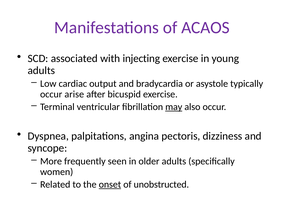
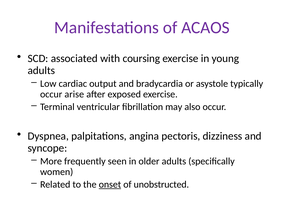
injecting: injecting -> coursing
bicuspid: bicuspid -> exposed
may underline: present -> none
